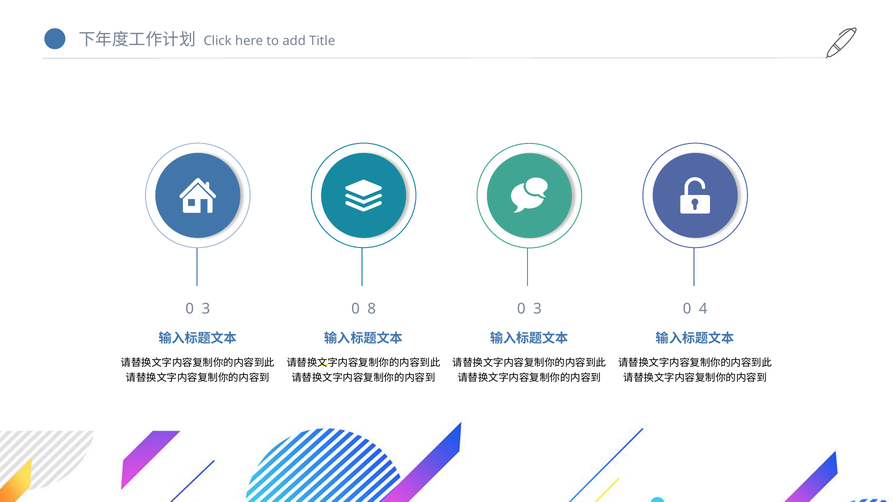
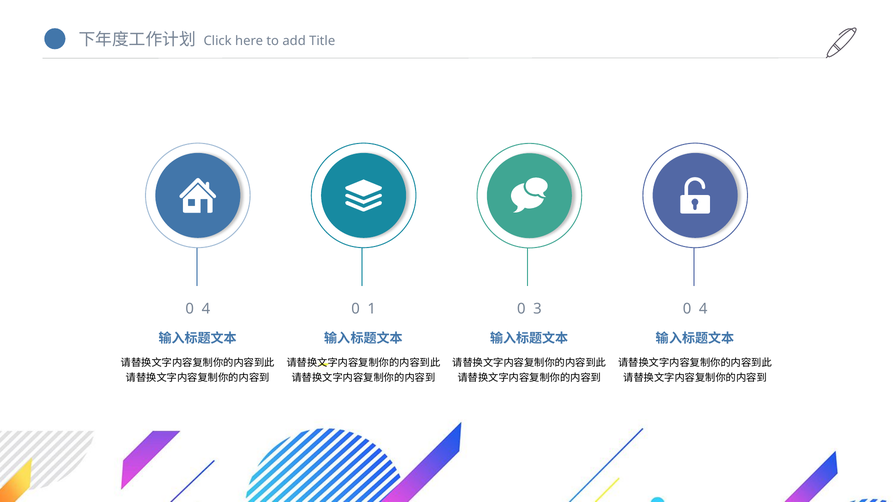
3 at (206, 309): 3 -> 4
8: 8 -> 1
